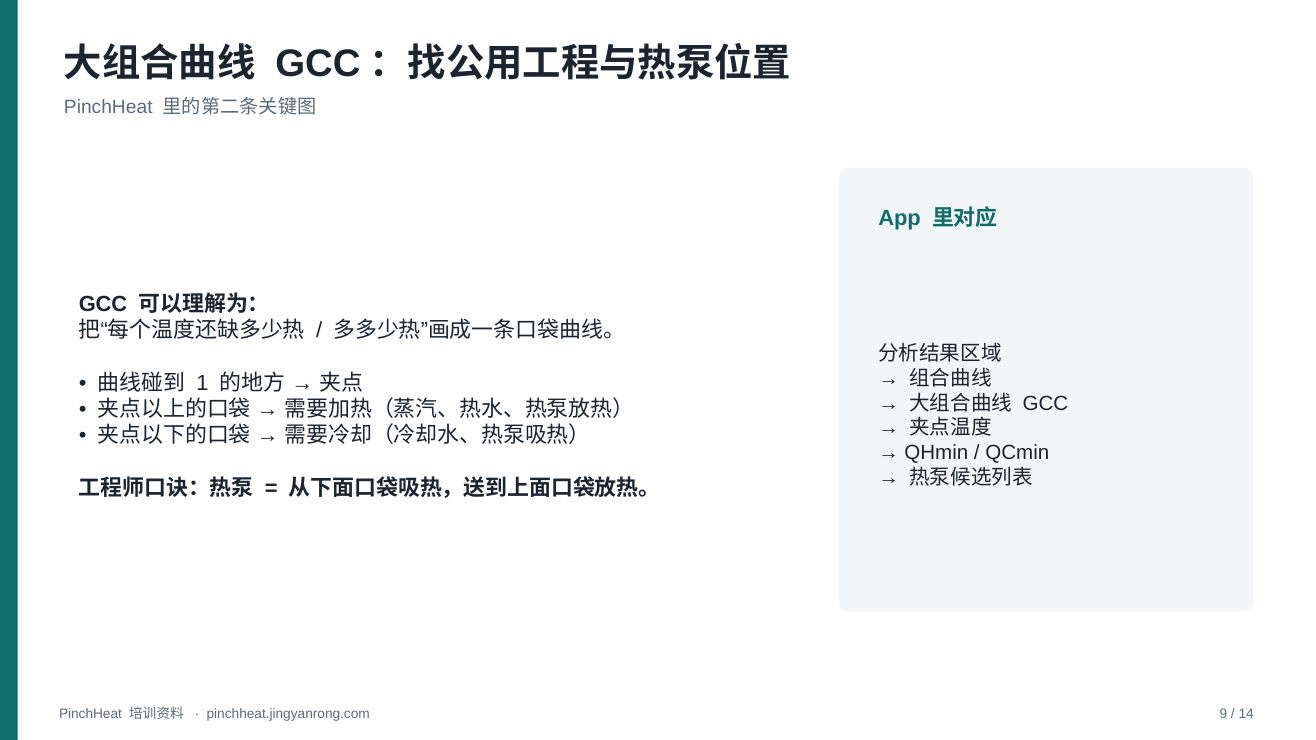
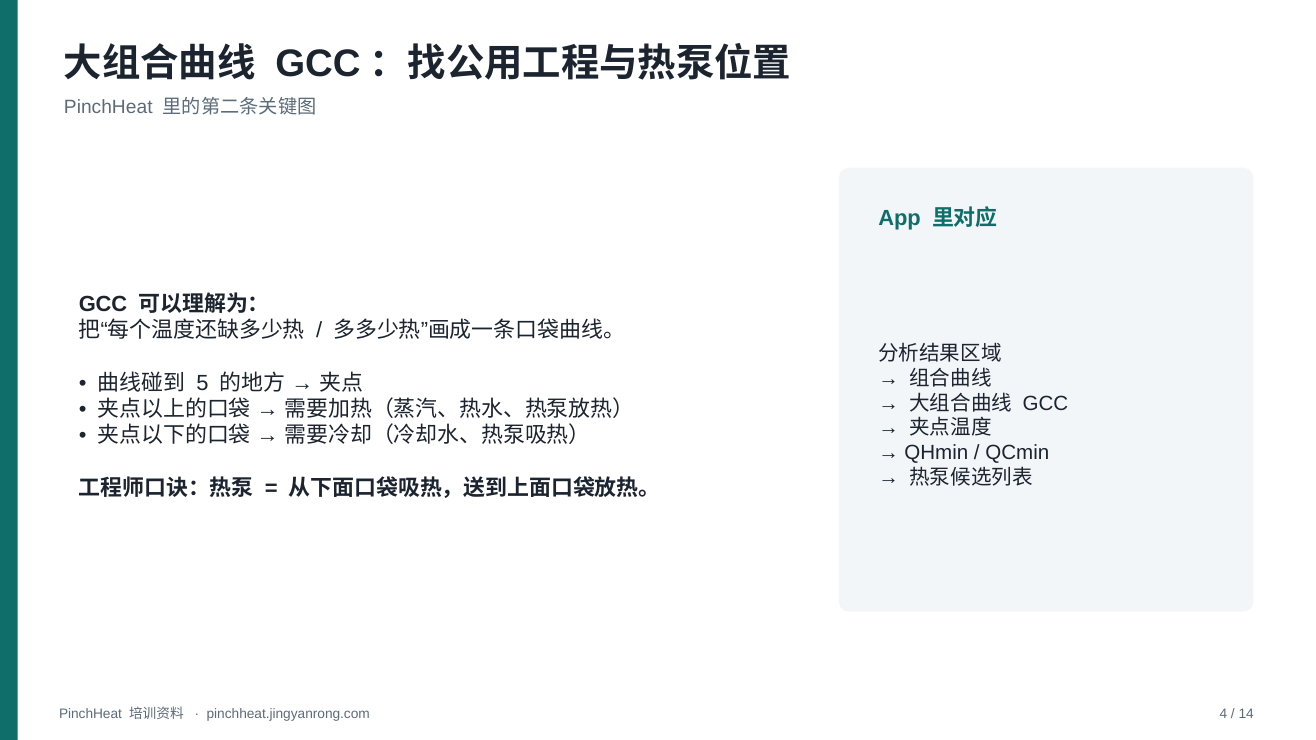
1: 1 -> 5
9: 9 -> 4
